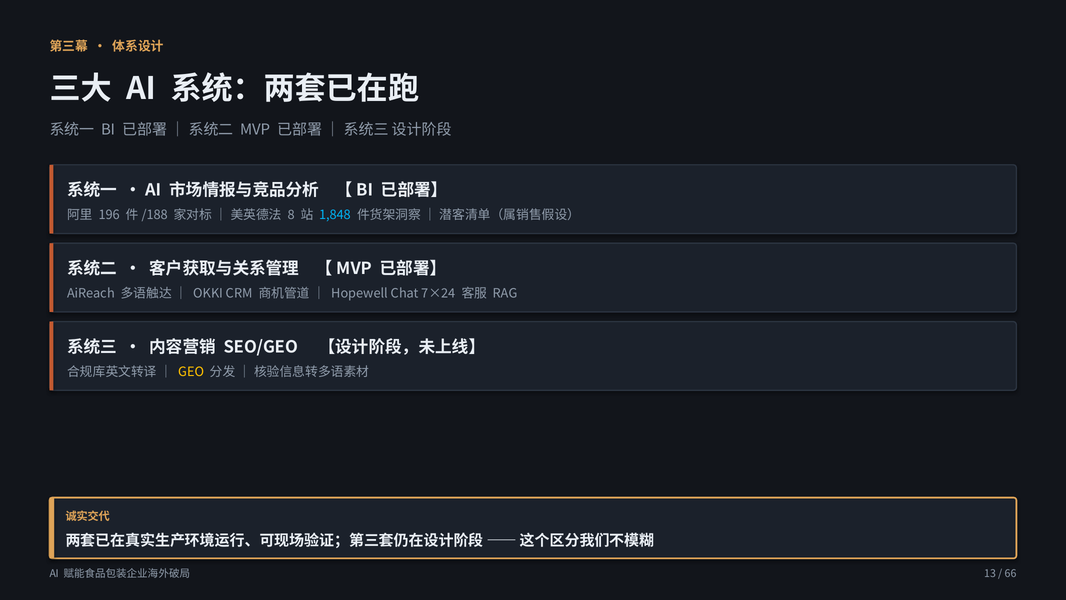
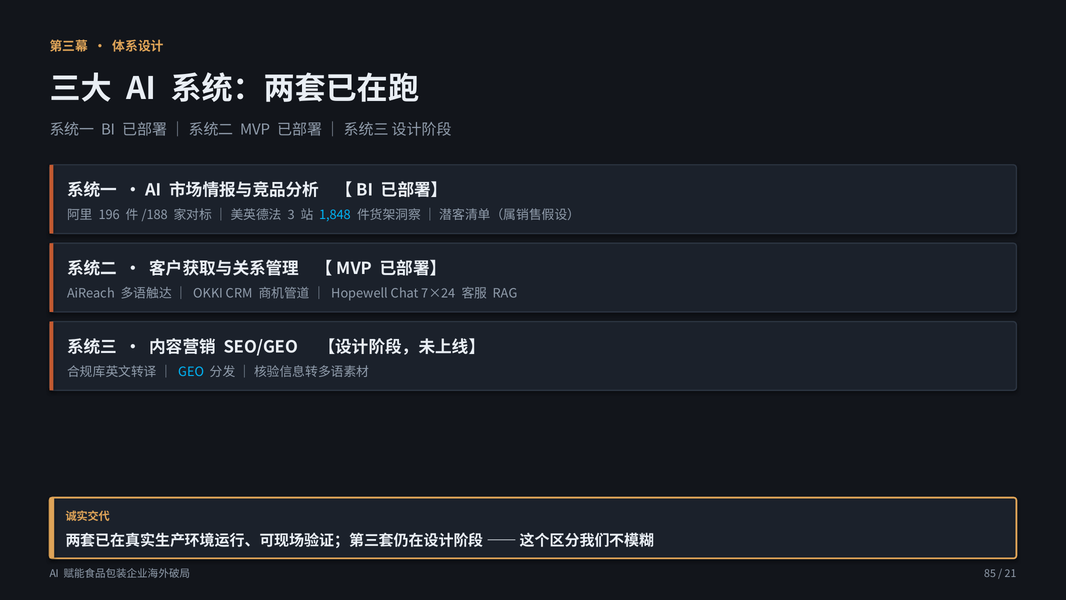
8: 8 -> 3
GEO colour: yellow -> light blue
13: 13 -> 85
66: 66 -> 21
